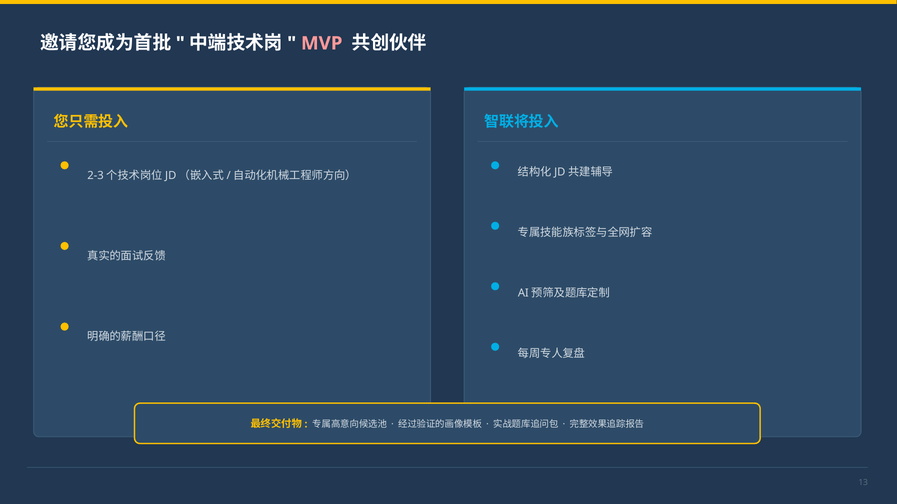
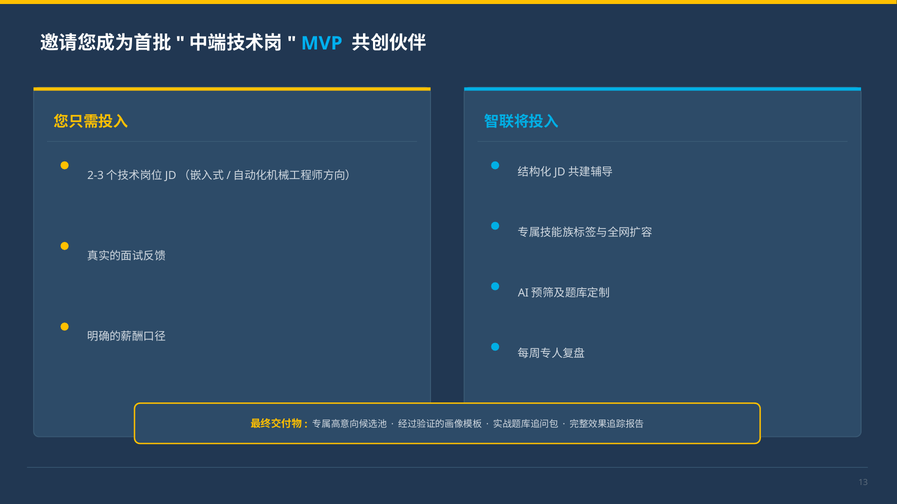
MVP colour: pink -> light blue
